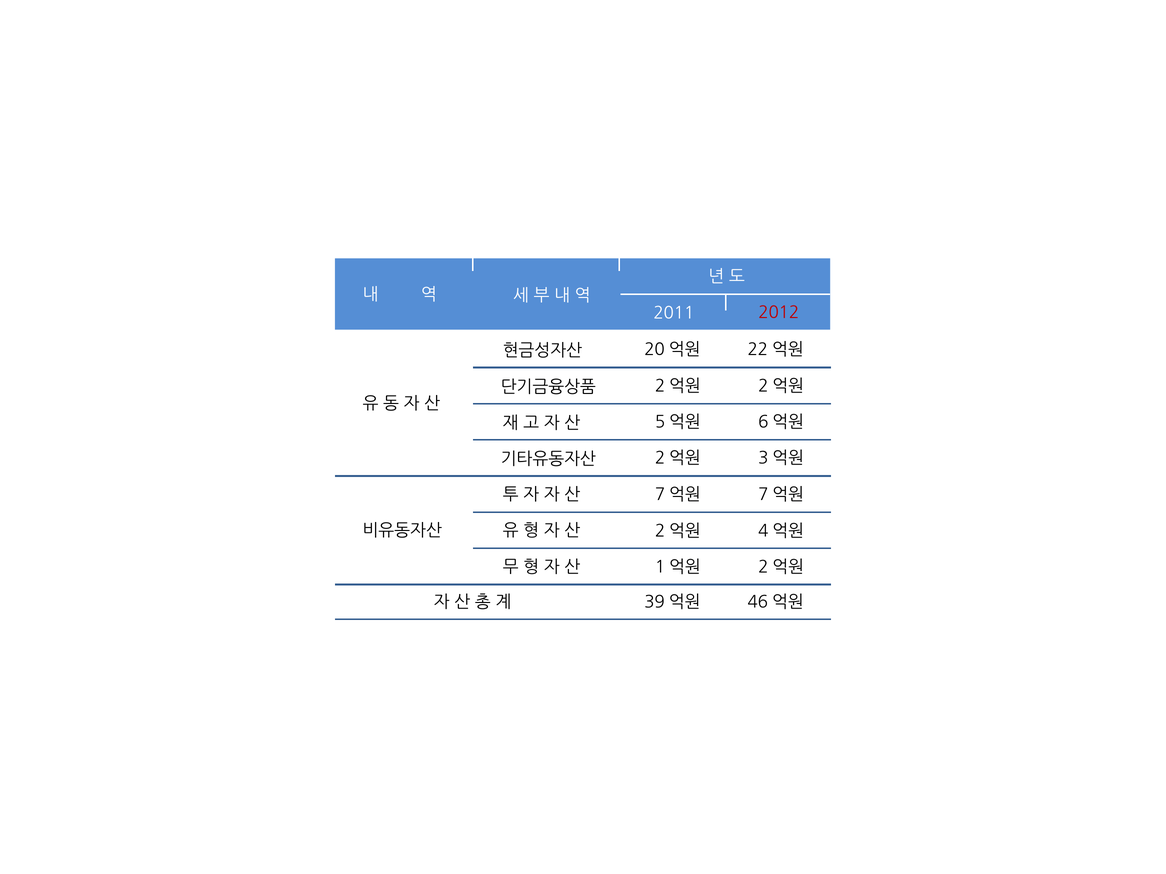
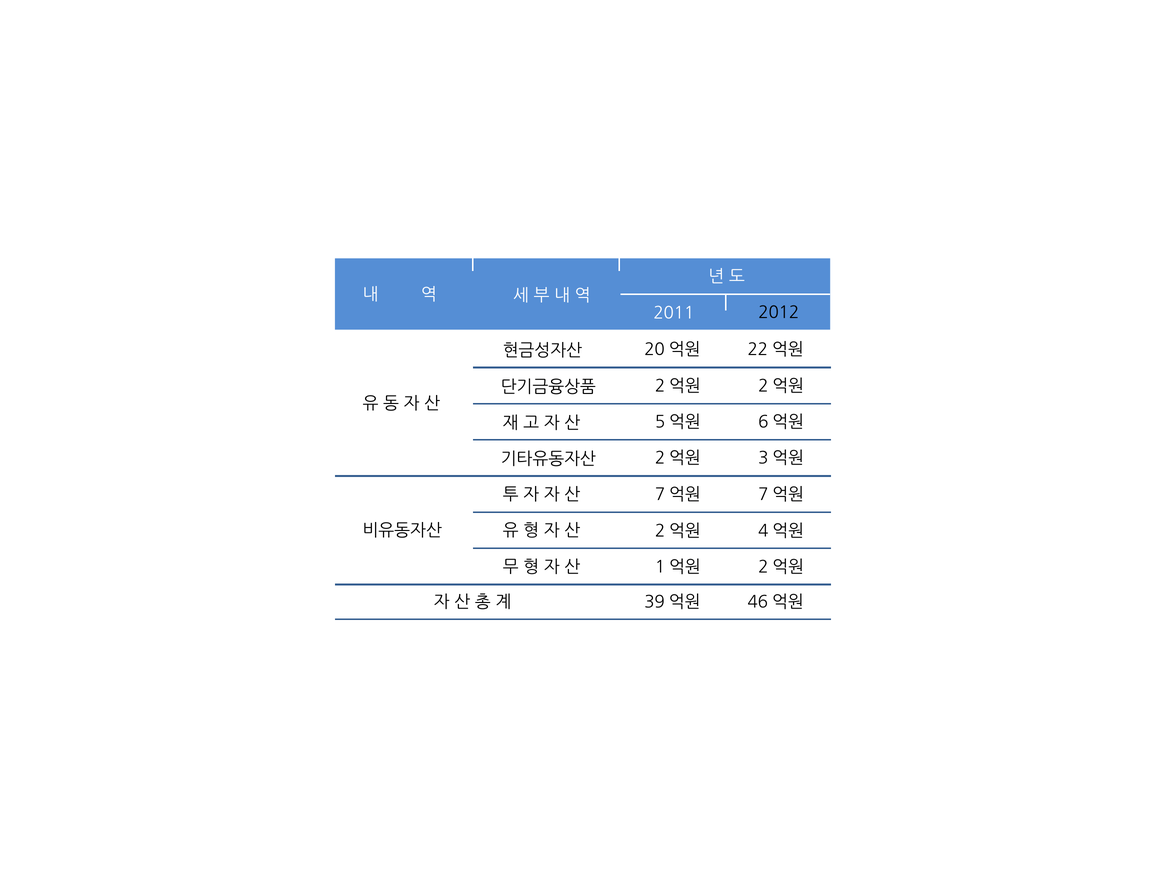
2012 colour: red -> black
